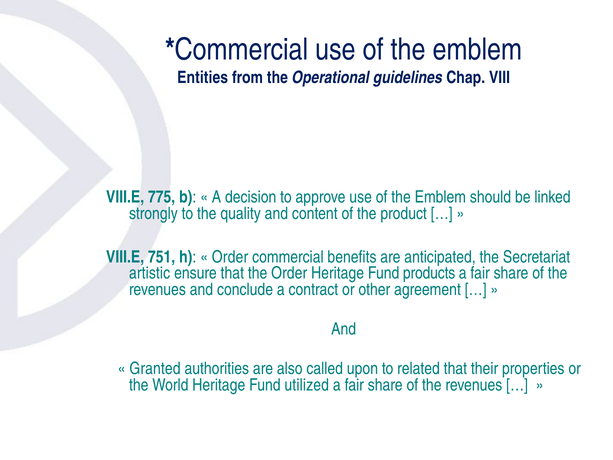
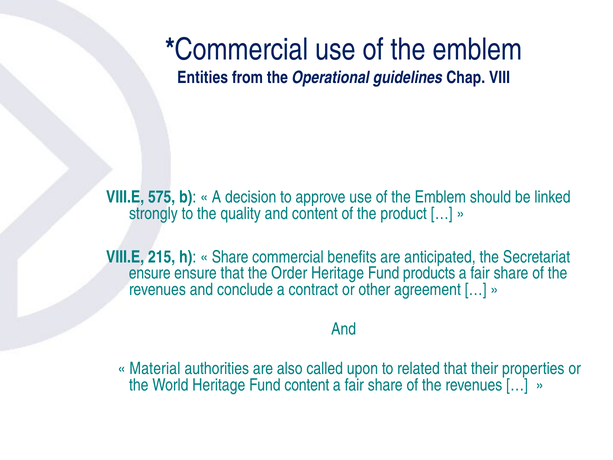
775: 775 -> 575
751: 751 -> 215
Order at (230, 257): Order -> Share
artistic at (150, 273): artistic -> ensure
Granted: Granted -> Material
Fund utilized: utilized -> content
